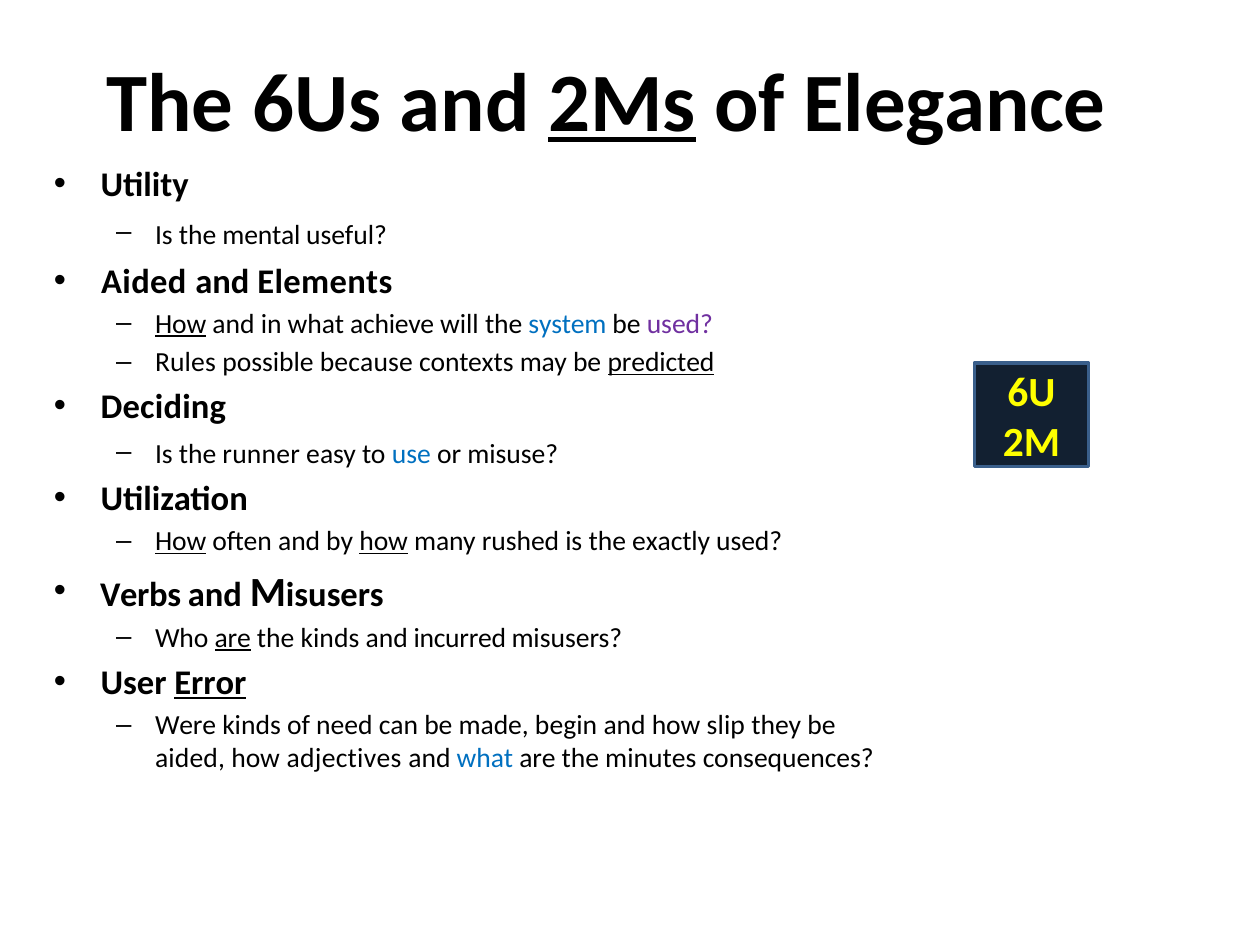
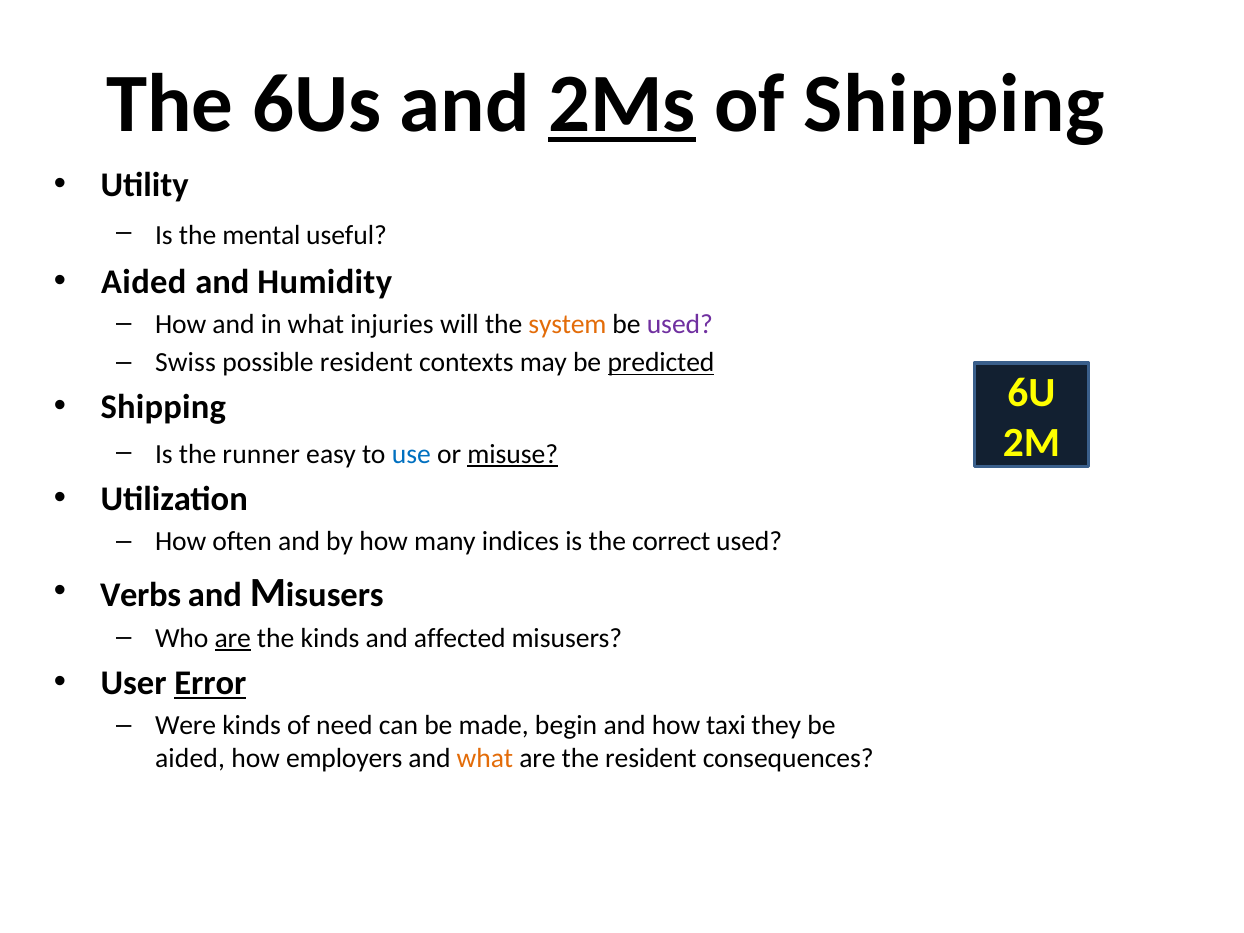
of Elegance: Elegance -> Shipping
Elements: Elements -> Humidity
How at (181, 324) underline: present -> none
achieve: achieve -> injuries
system colour: blue -> orange
Rules: Rules -> Swiss
possible because: because -> resident
Deciding at (163, 407): Deciding -> Shipping
misuse underline: none -> present
How at (181, 542) underline: present -> none
how at (384, 542) underline: present -> none
rushed: rushed -> indices
exactly: exactly -> correct
incurred: incurred -> affected
slip: slip -> taxi
adjectives: adjectives -> employers
what at (485, 759) colour: blue -> orange
the minutes: minutes -> resident
